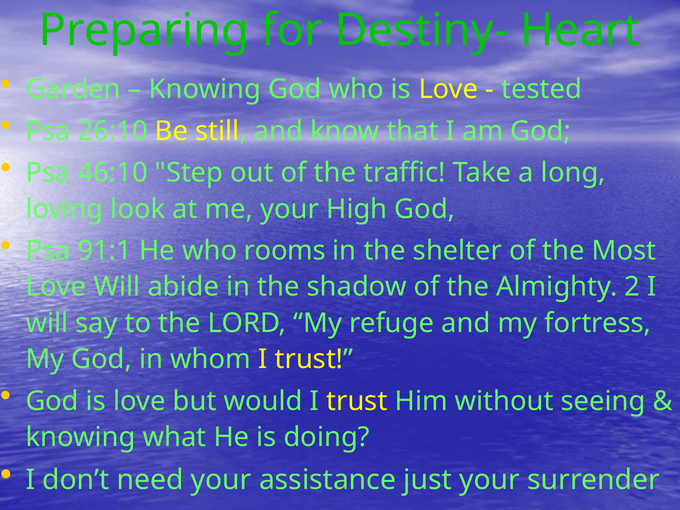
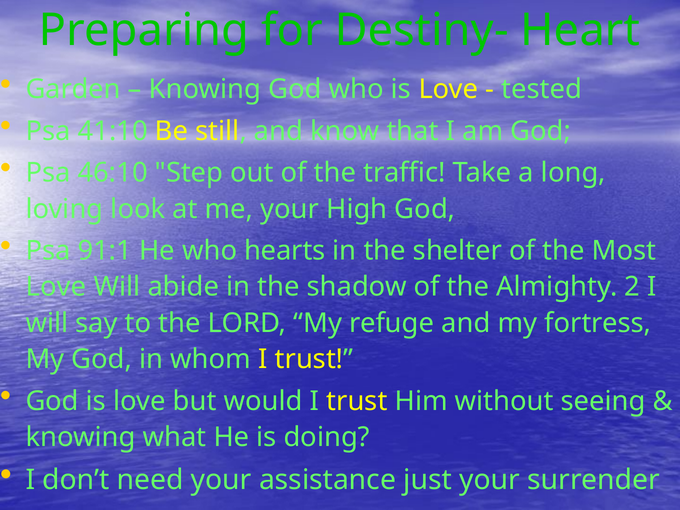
26:10: 26:10 -> 41:10
rooms: rooms -> hearts
